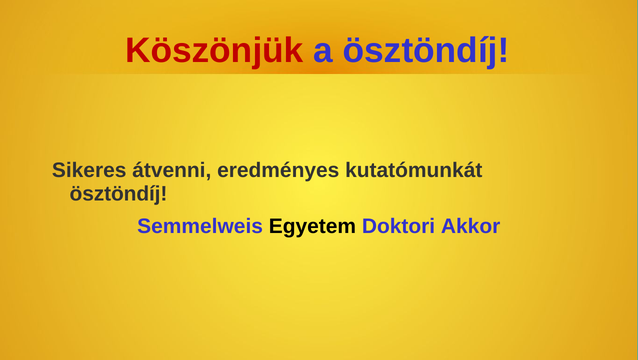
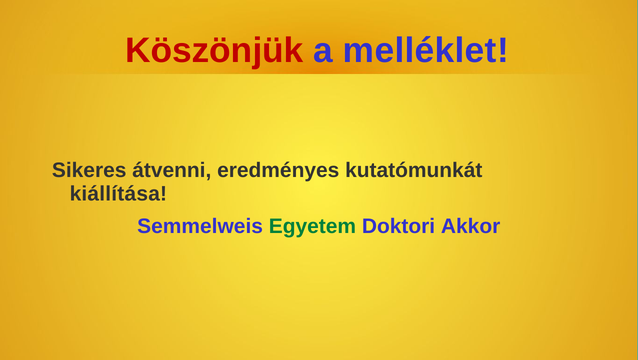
a ösztöndíj: ösztöndíj -> melléklet
ösztöndíj at (119, 194): ösztöndíj -> kiállítása
Egyetem colour: black -> green
